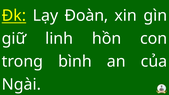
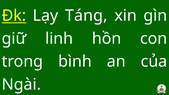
Đoàn: Đoàn -> Táng
